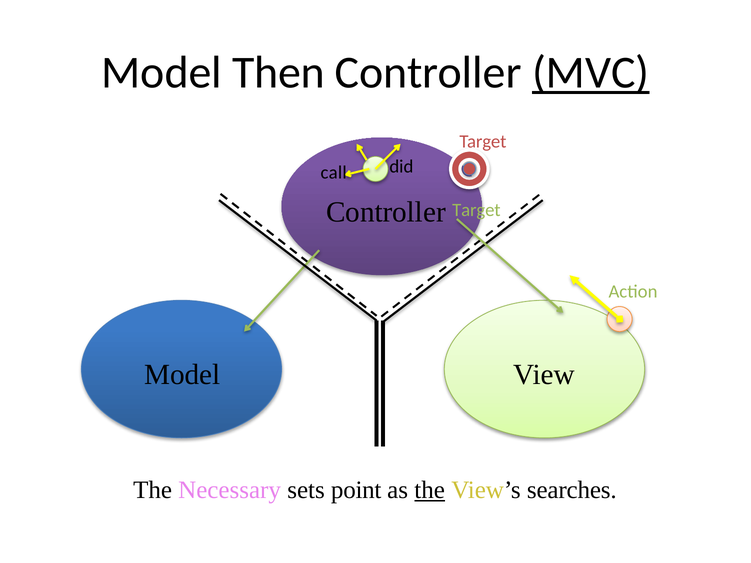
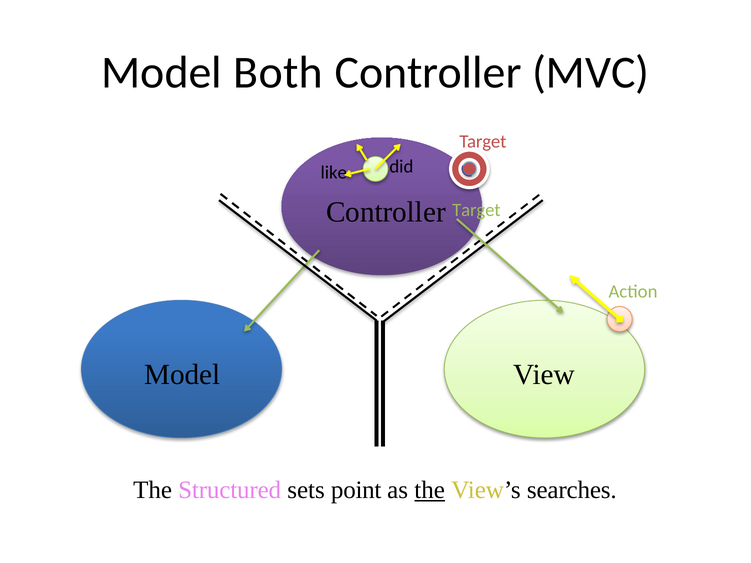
Then: Then -> Both
MVC underline: present -> none
call: call -> like
Necessary: Necessary -> Structured
